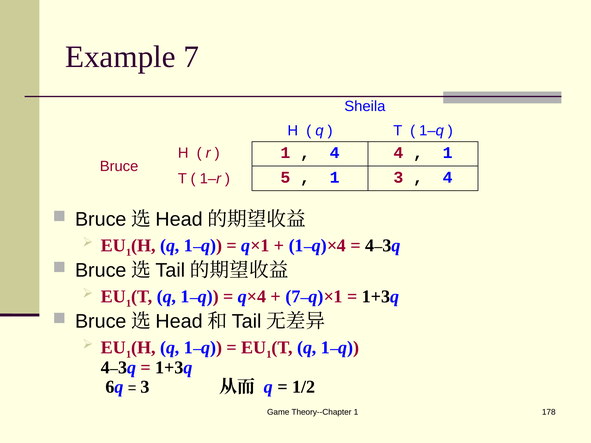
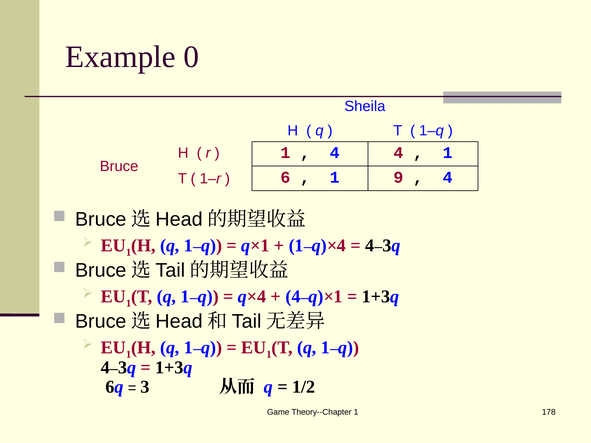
Example 7: 7 -> 0
5: 5 -> 6
1 3: 3 -> 9
7 at (293, 297): 7 -> 4
